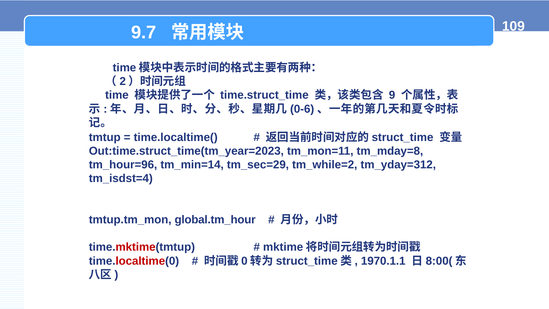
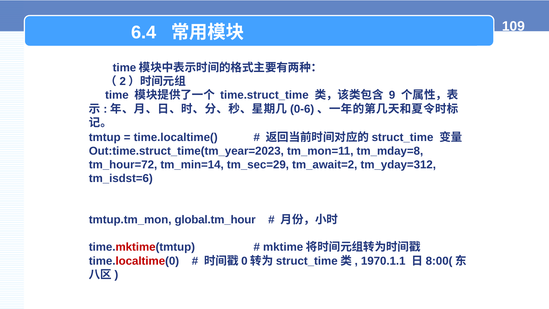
9.7: 9.7 -> 6.4
tm_hour=96: tm_hour=96 -> tm_hour=72
tm_while=2: tm_while=2 -> tm_await=2
tm_isdst=4: tm_isdst=4 -> tm_isdst=6
